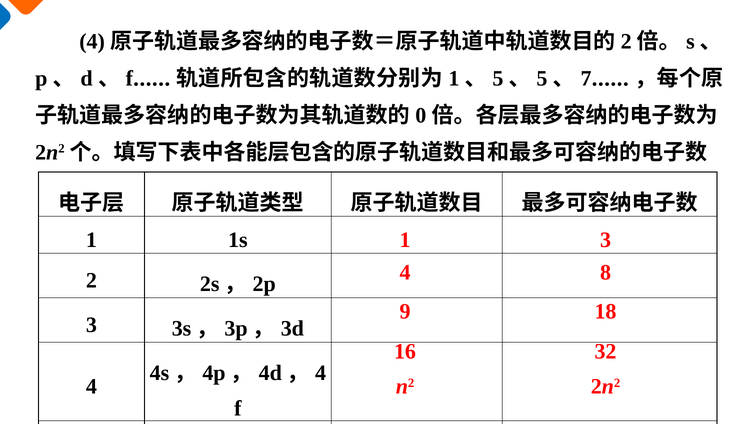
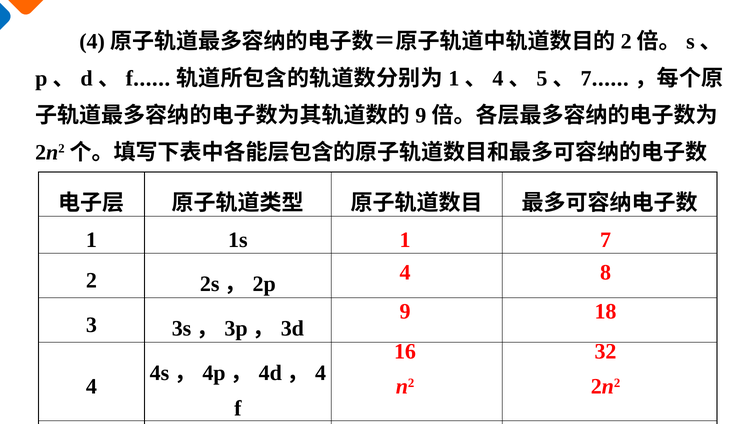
5 at (498, 78): 5 -> 4
0 at (421, 115): 0 -> 9
1 3: 3 -> 7
